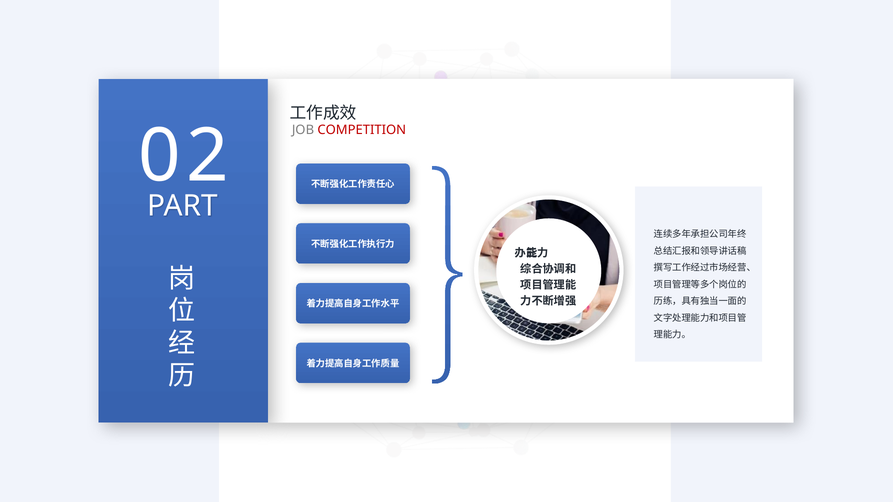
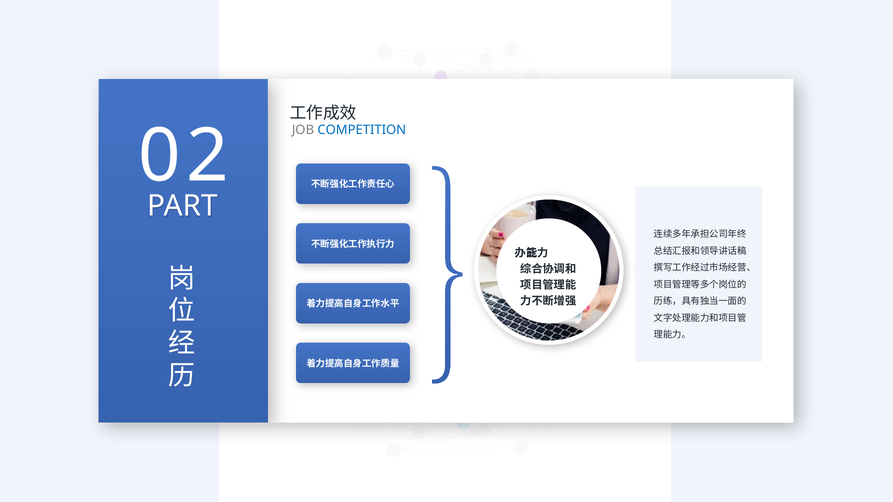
COMPETITION colour: red -> blue
